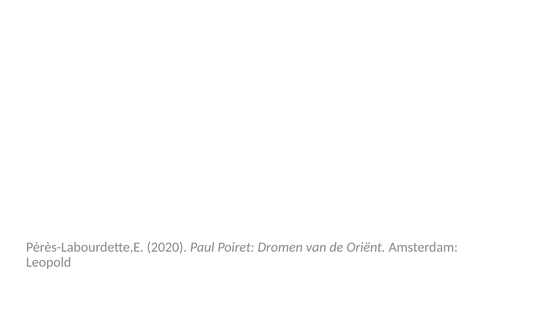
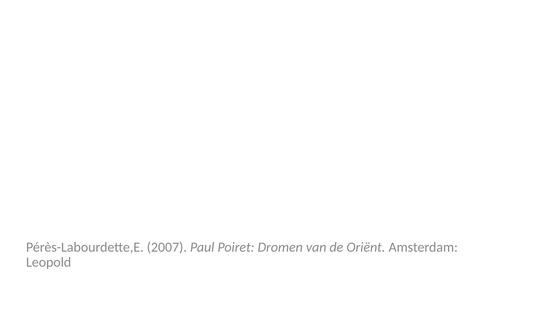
2020: 2020 -> 2007
